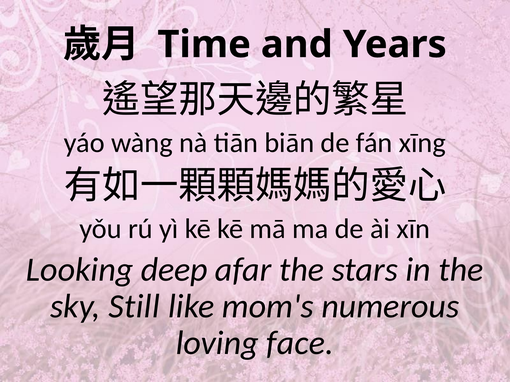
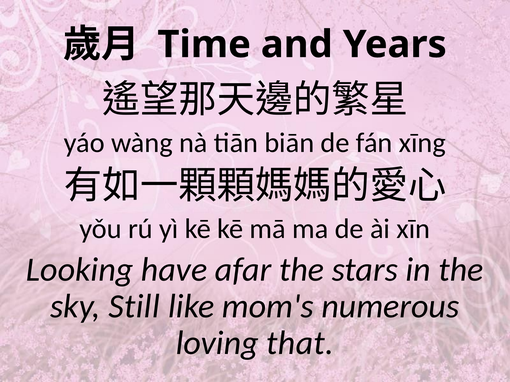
deep: deep -> have
face: face -> that
